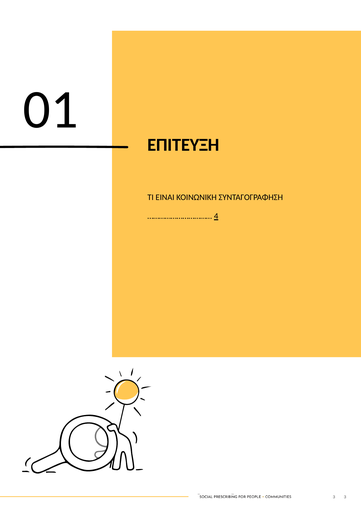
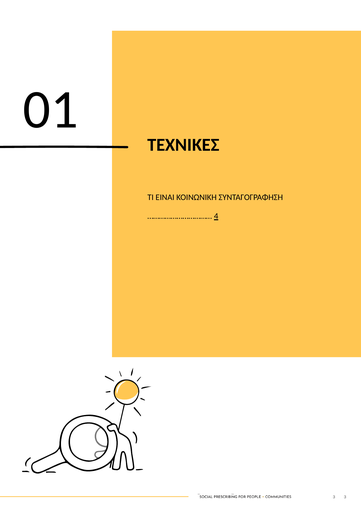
ΕΠΙΤΕΥΞΗ: ΕΠΙΤΕΥΞΗ -> ΤΕΧΝΙΚΕΣ
